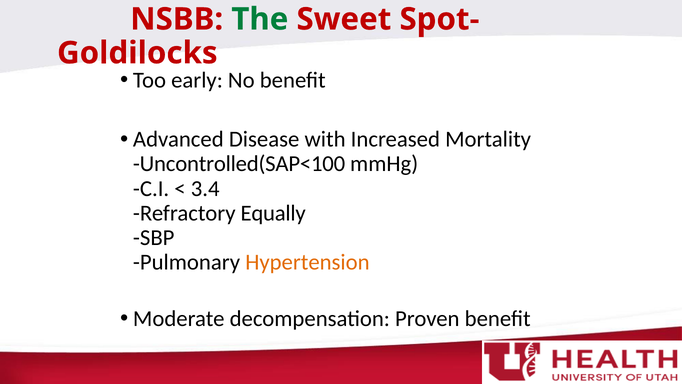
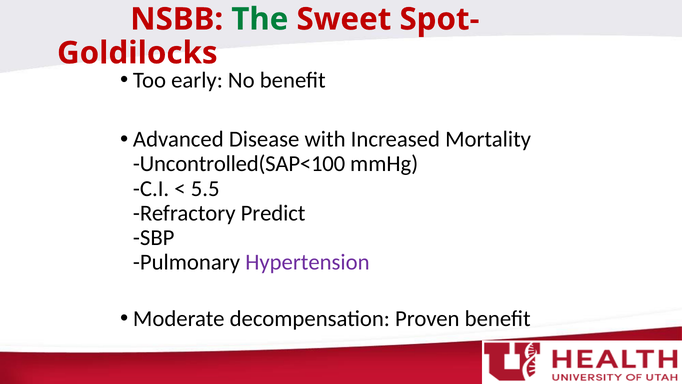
3.4: 3.4 -> 5.5
Equally: Equally -> Predict
Hypertension colour: orange -> purple
